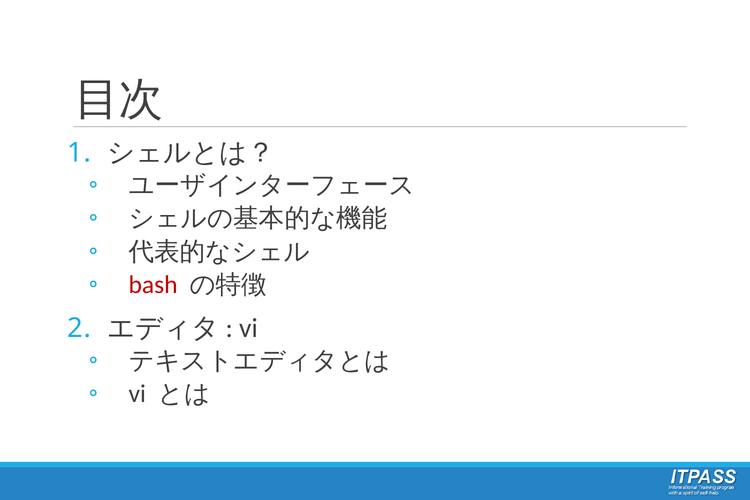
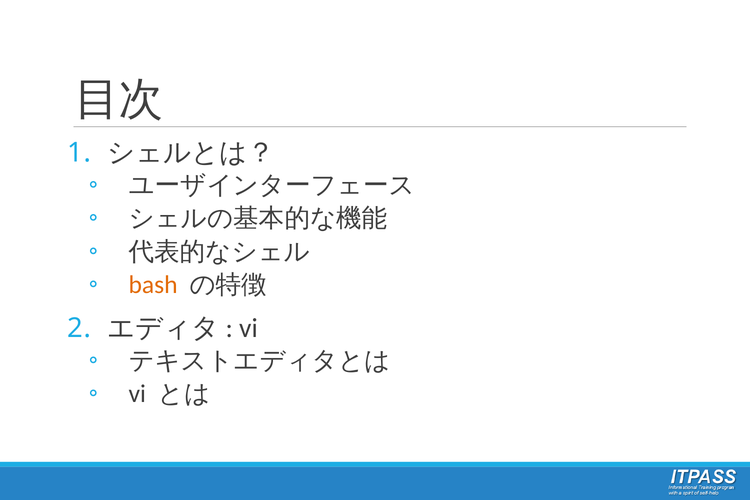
bash colour: red -> orange
